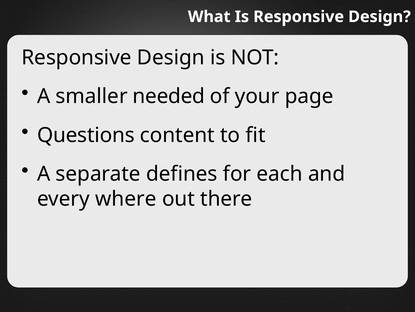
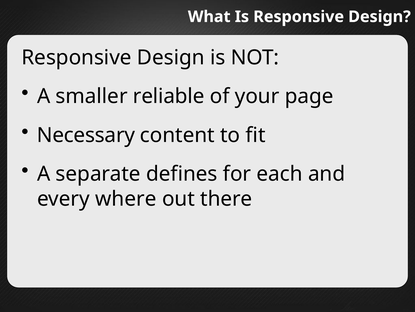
needed: needed -> reliable
Questions: Questions -> Necessary
